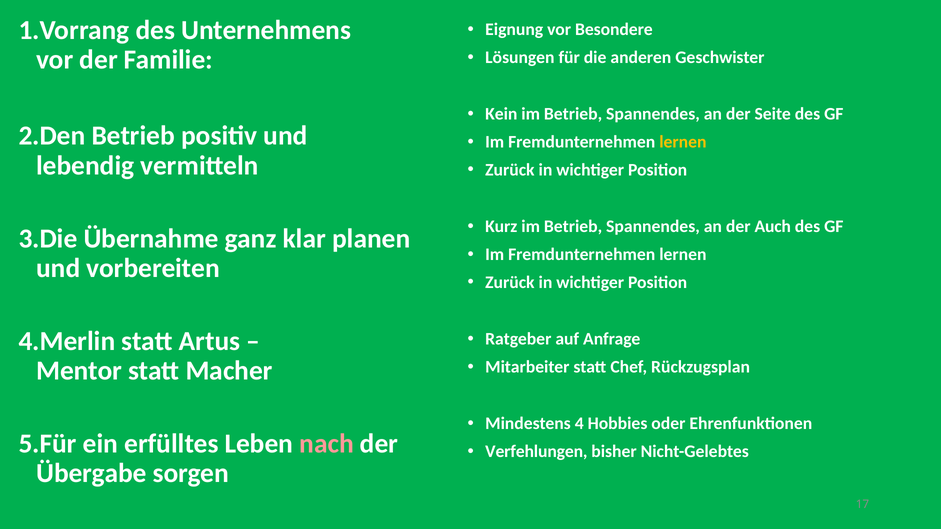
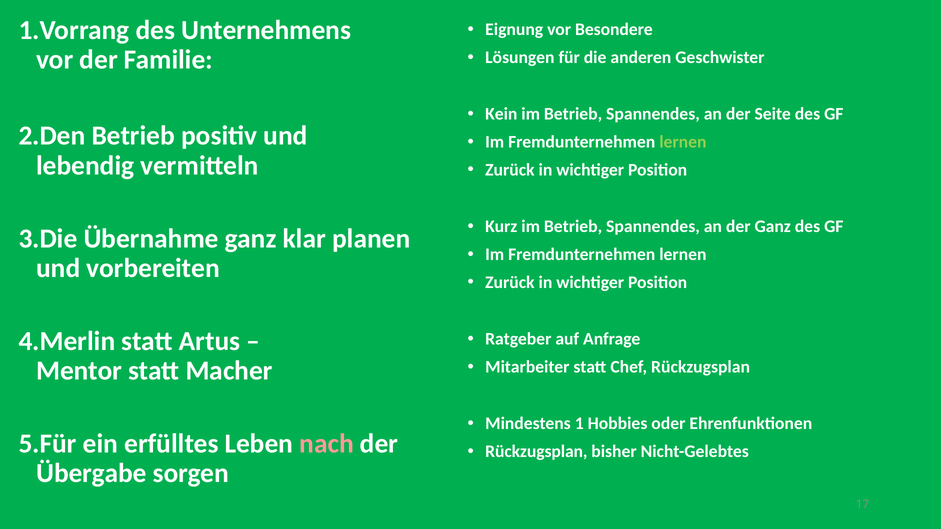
lernen at (683, 142) colour: yellow -> light green
der Auch: Auch -> Ganz
4: 4 -> 1
Verfehlungen at (536, 452): Verfehlungen -> Rückzugsplan
